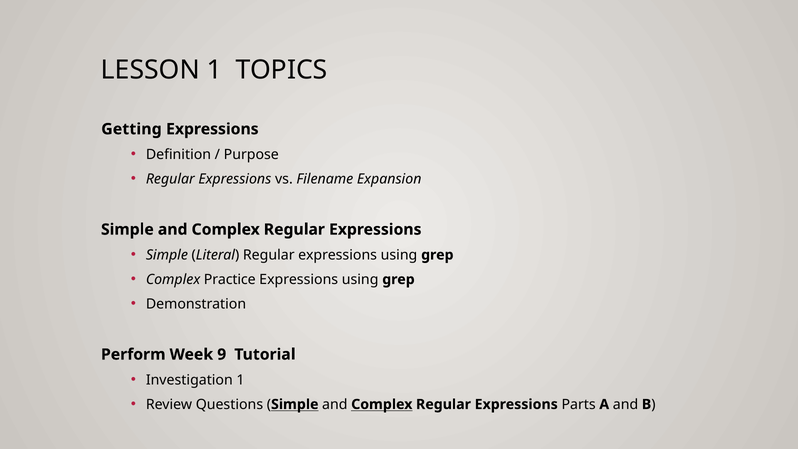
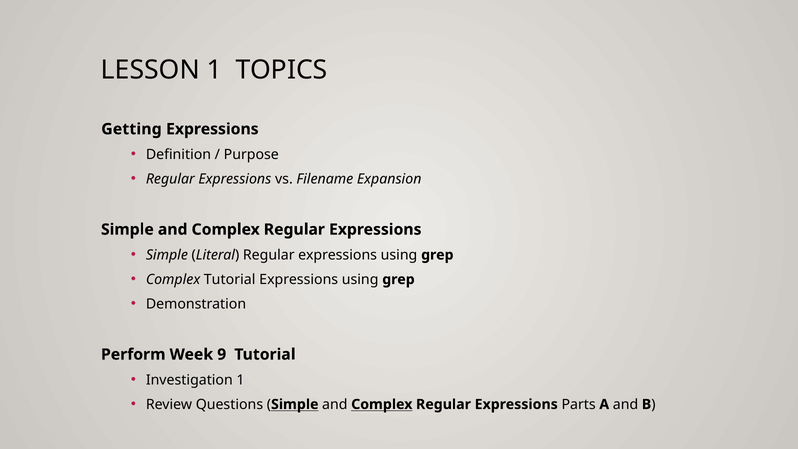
Complex Practice: Practice -> Tutorial
